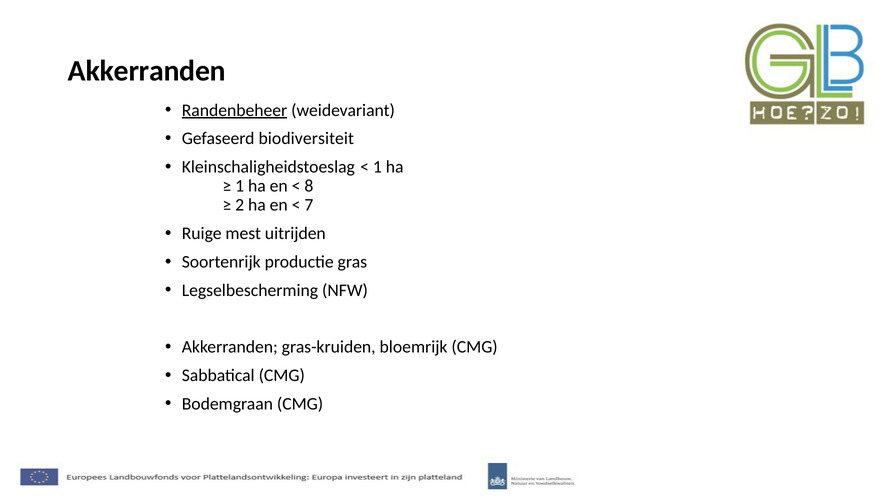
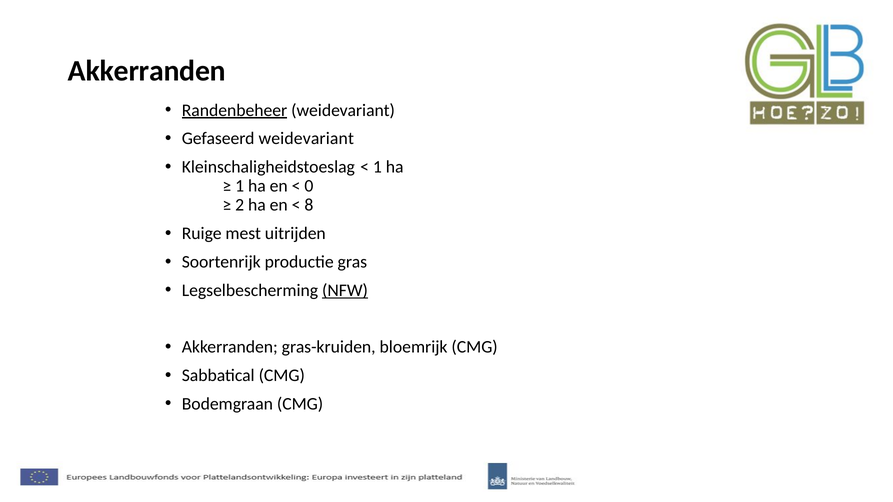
Gefaseerd biodiversiteit: biodiversiteit -> weidevariant
8: 8 -> 0
7: 7 -> 8
NFW underline: none -> present
